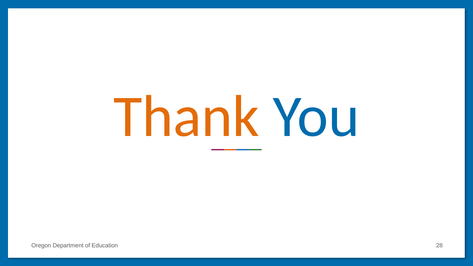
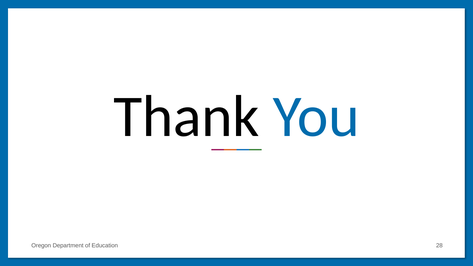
Thank colour: orange -> black
